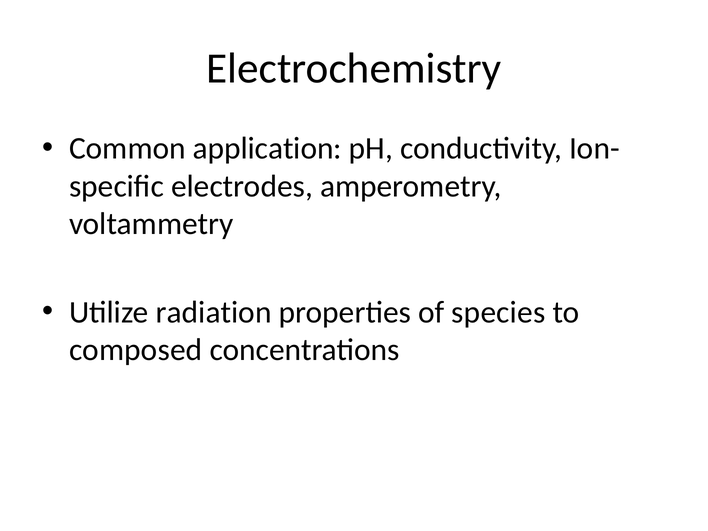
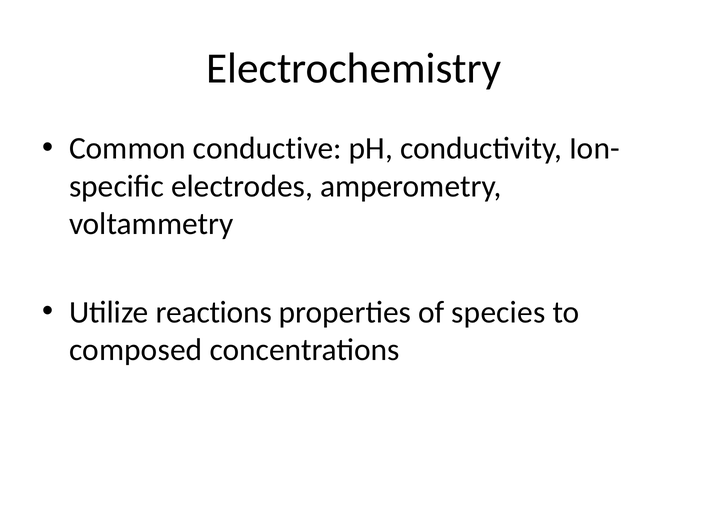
application: application -> conductive
radiation: radiation -> reactions
